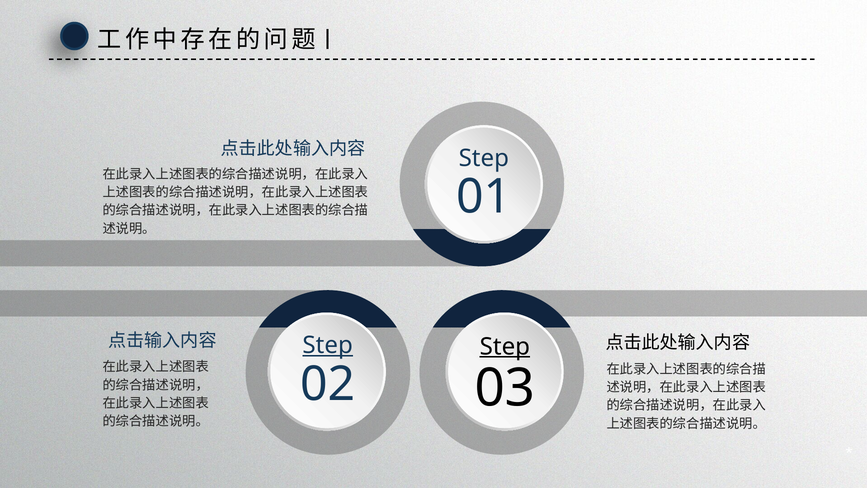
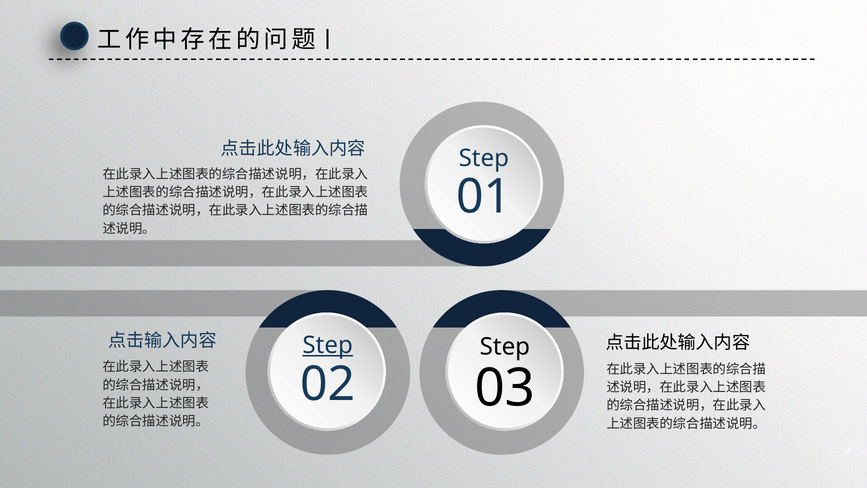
Step at (505, 346) underline: present -> none
